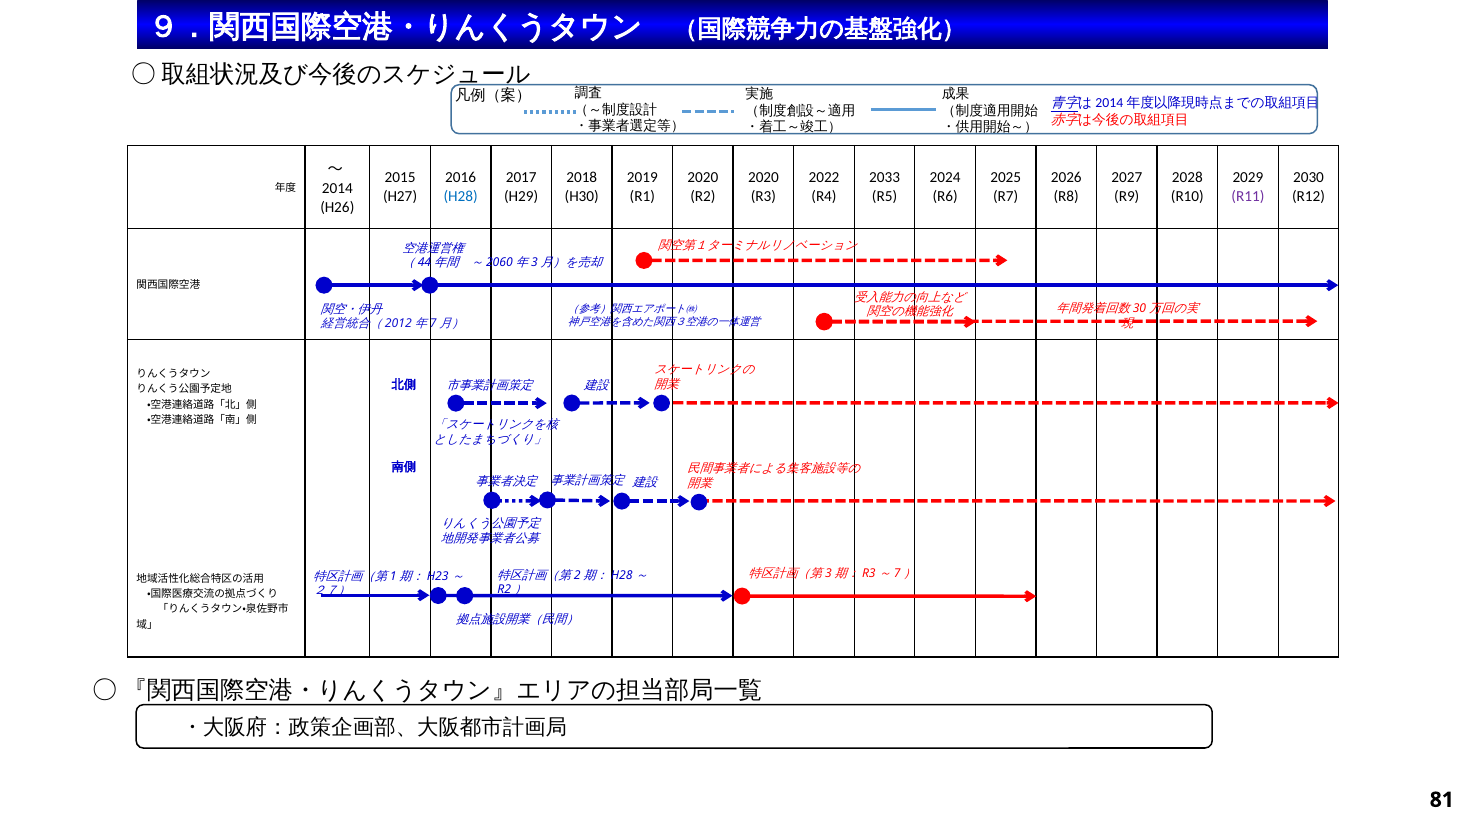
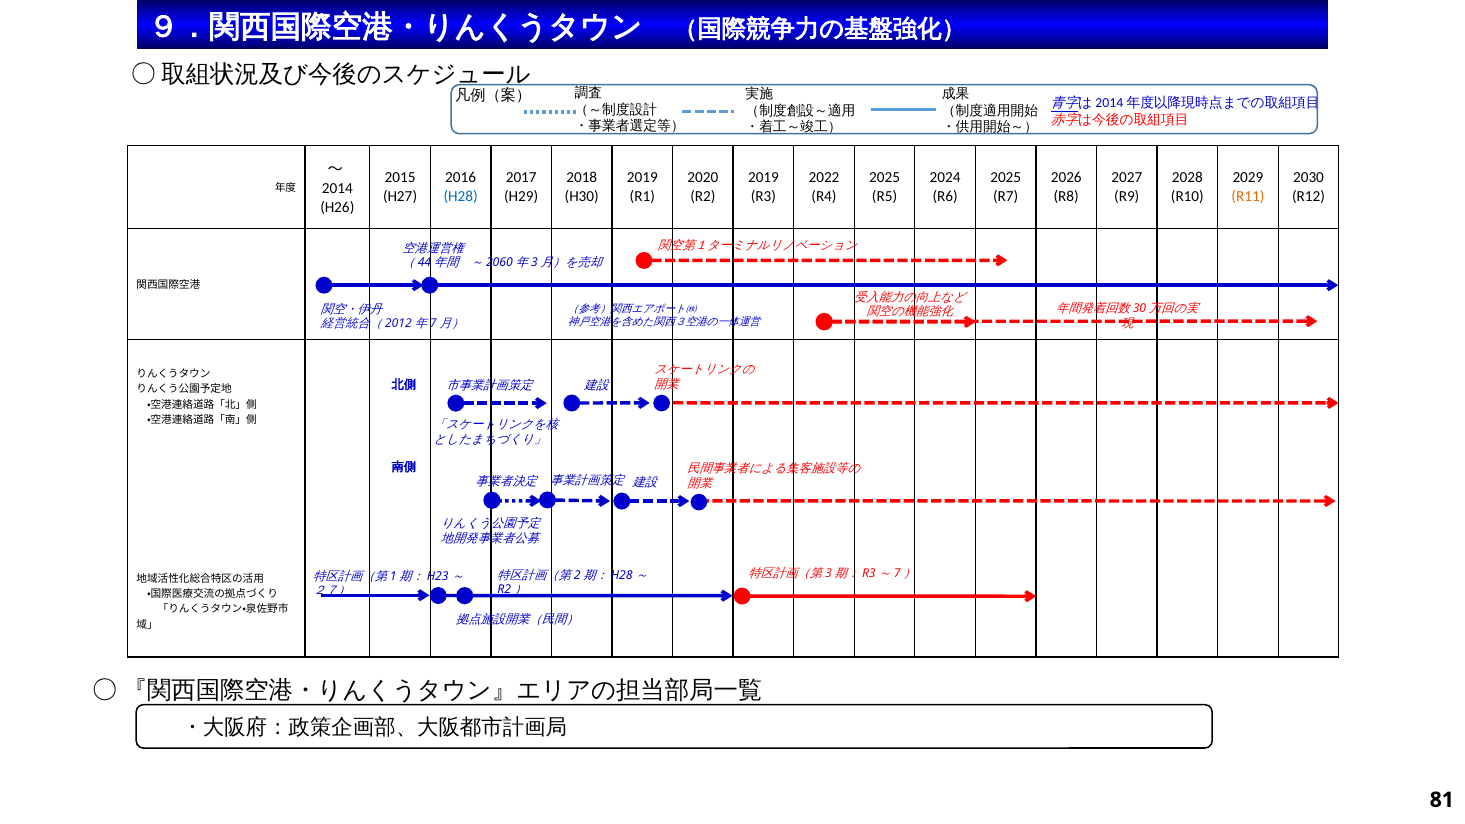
2020 at (763, 178): 2020 -> 2019
2033 at (885, 178): 2033 -> 2025
R11 colour: purple -> orange
